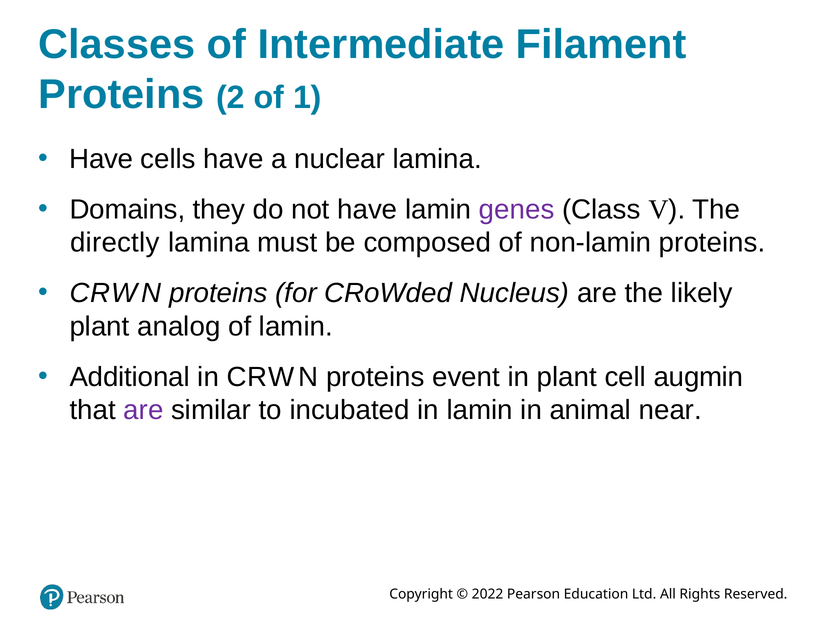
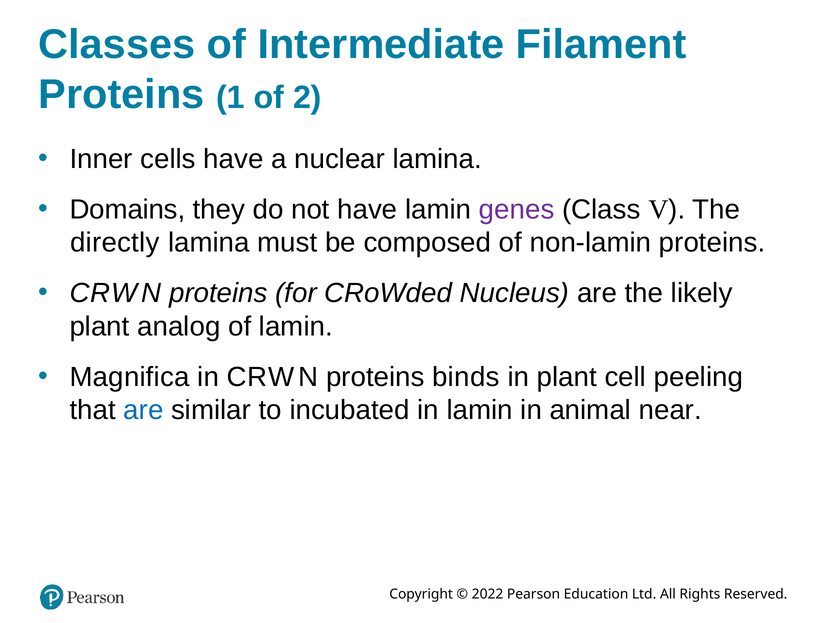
2: 2 -> 1
1: 1 -> 2
Have at (101, 159): Have -> Inner
Additional: Additional -> Magnifica
event: event -> binds
augmin: augmin -> peeling
are at (143, 410) colour: purple -> blue
